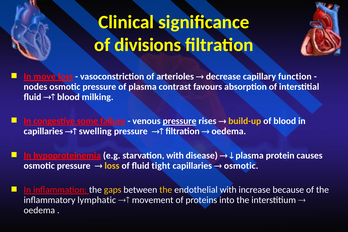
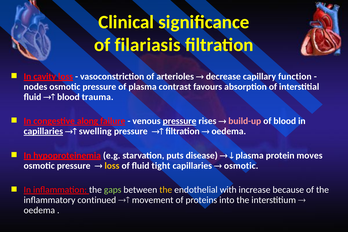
divisions: divisions -> filariasis
move: move -> cavity
milking: milking -> trauma
some: some -> along
build-up colour: yellow -> pink
capillaries at (43, 131) underline: none -> present
starvation with: with -> puts
causes: causes -> moves
gaps colour: yellow -> light green
lymphatic: lymphatic -> continued
